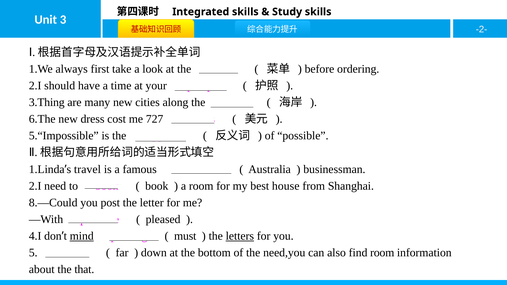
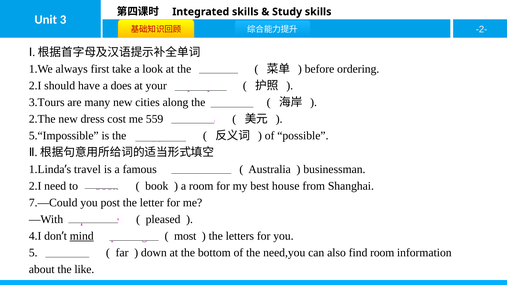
time: time -> does
3.Thing: 3.Thing -> 3.Tours
6.The: 6.The -> 2.The
727: 727 -> 559
8.—Could: 8.—Could -> 7.—Could
must: must -> most
letters underline: present -> none
that: that -> like
